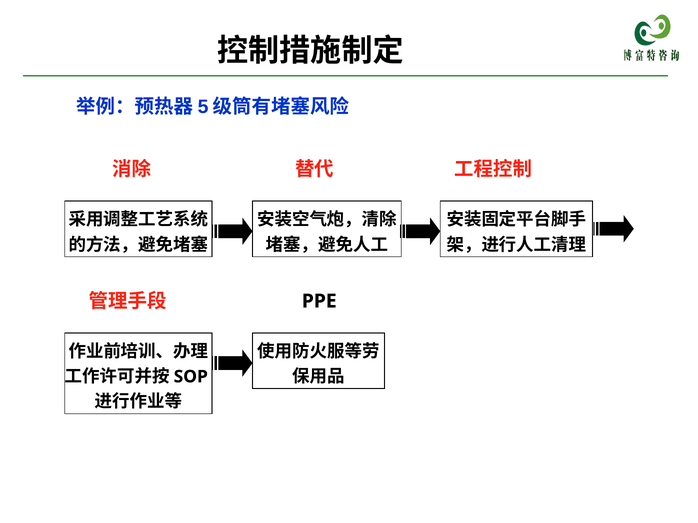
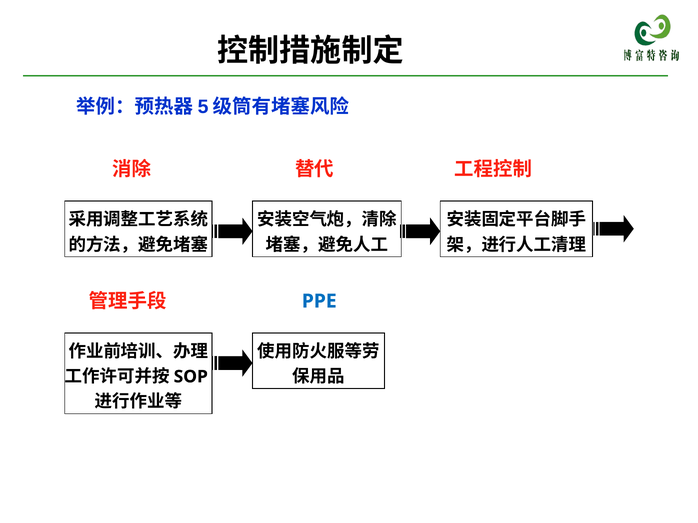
PPE colour: black -> blue
